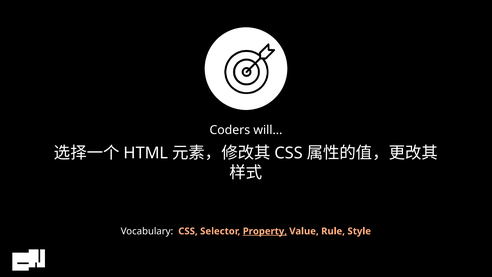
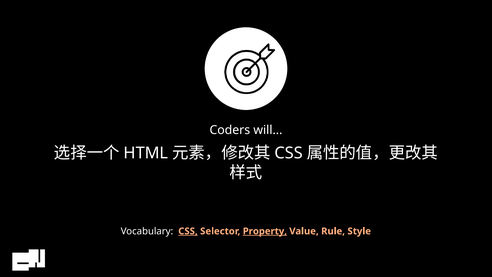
CSS at (188, 231) underline: none -> present
